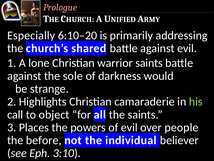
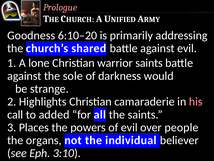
Especially: Especially -> Goodness
his colour: light green -> pink
object: object -> added
before: before -> organs
